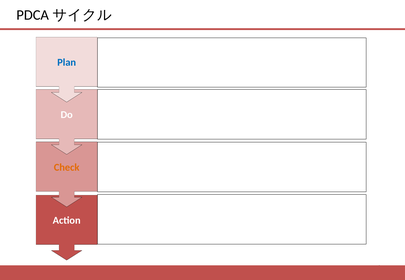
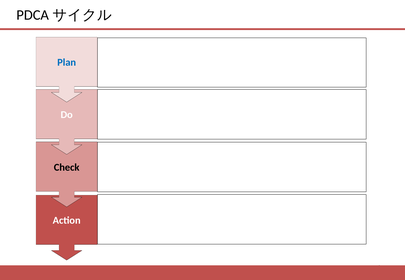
Check colour: orange -> black
